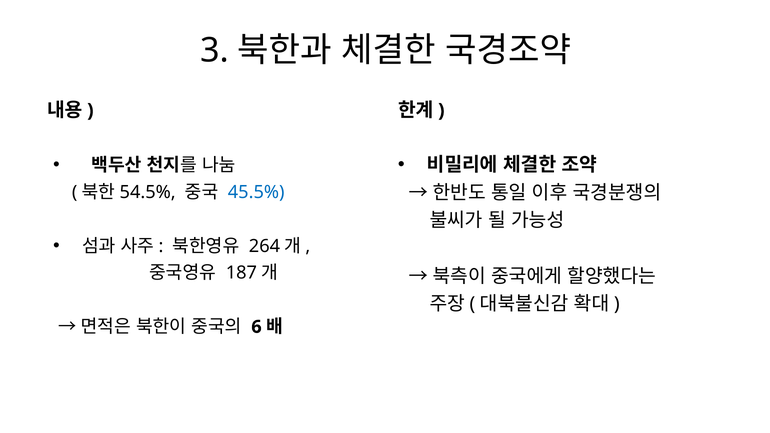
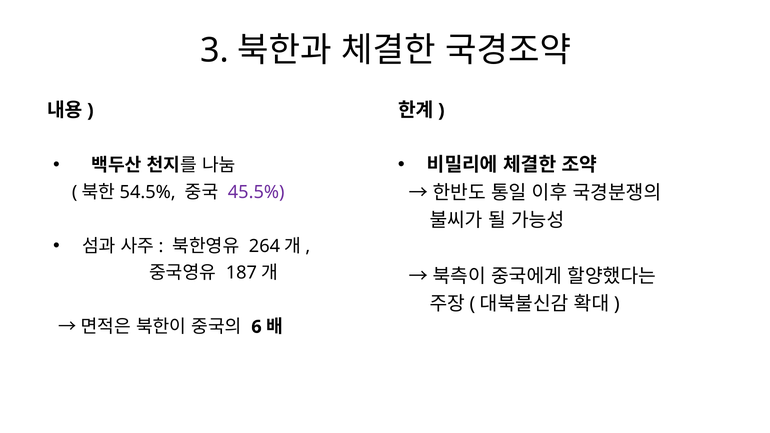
45.5% colour: blue -> purple
